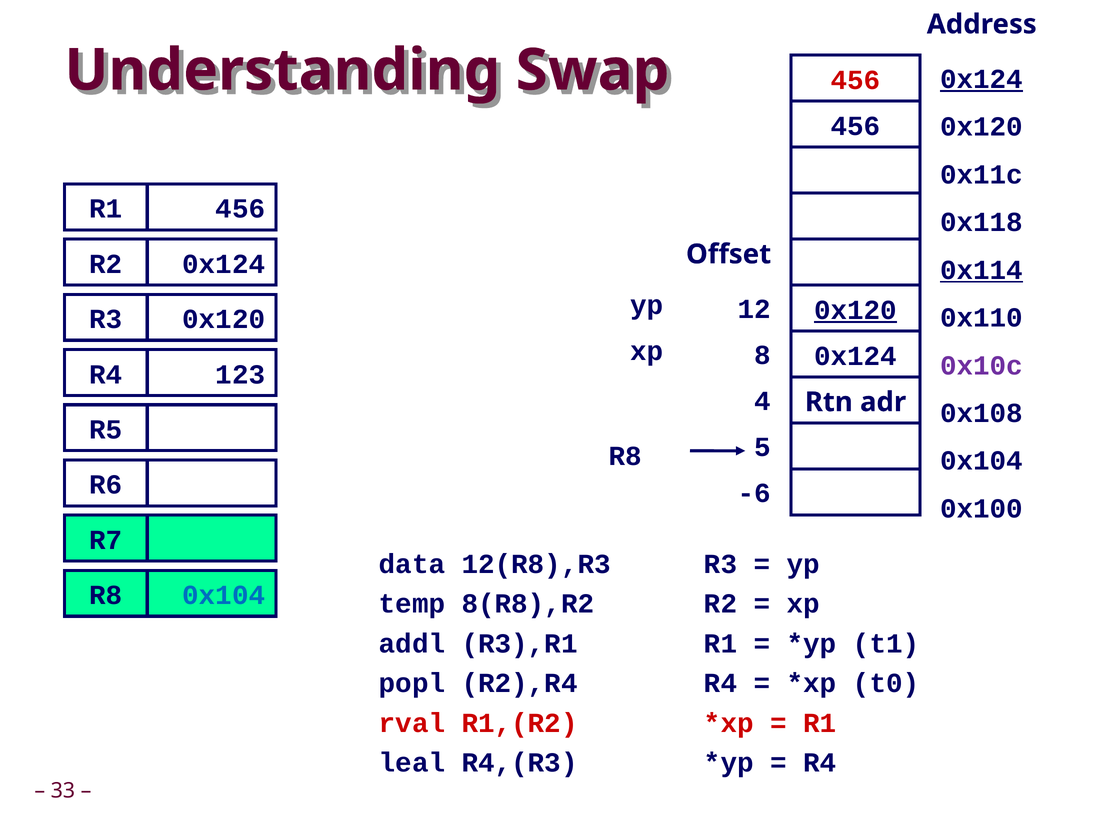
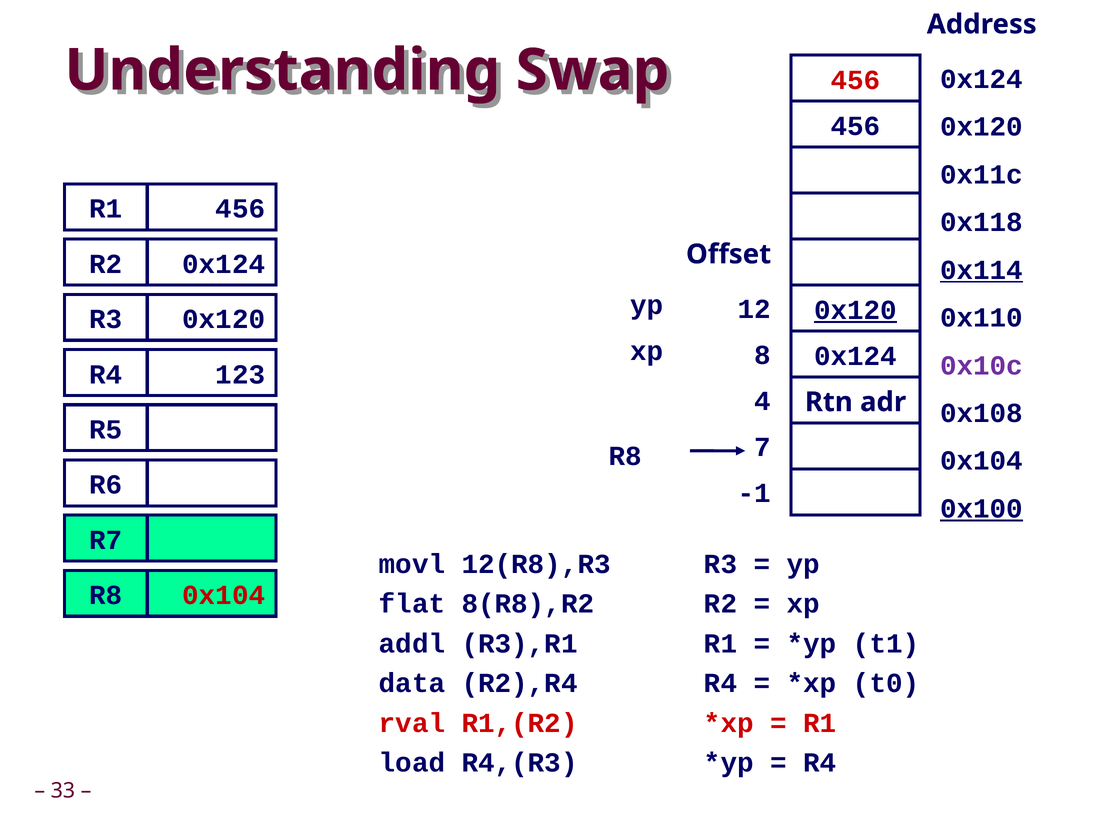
0x124 at (981, 79) underline: present -> none
5: 5 -> 7
-6: -6 -> -1
0x100 underline: none -> present
data: data -> movl
0x104 at (224, 595) colour: blue -> red
temp: temp -> flat
popl: popl -> data
leal: leal -> load
